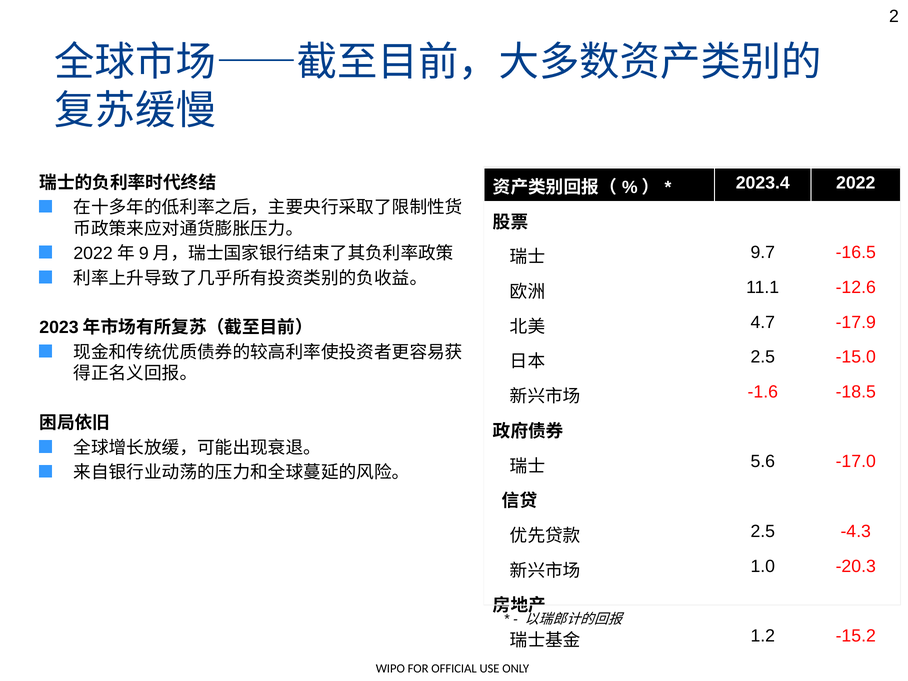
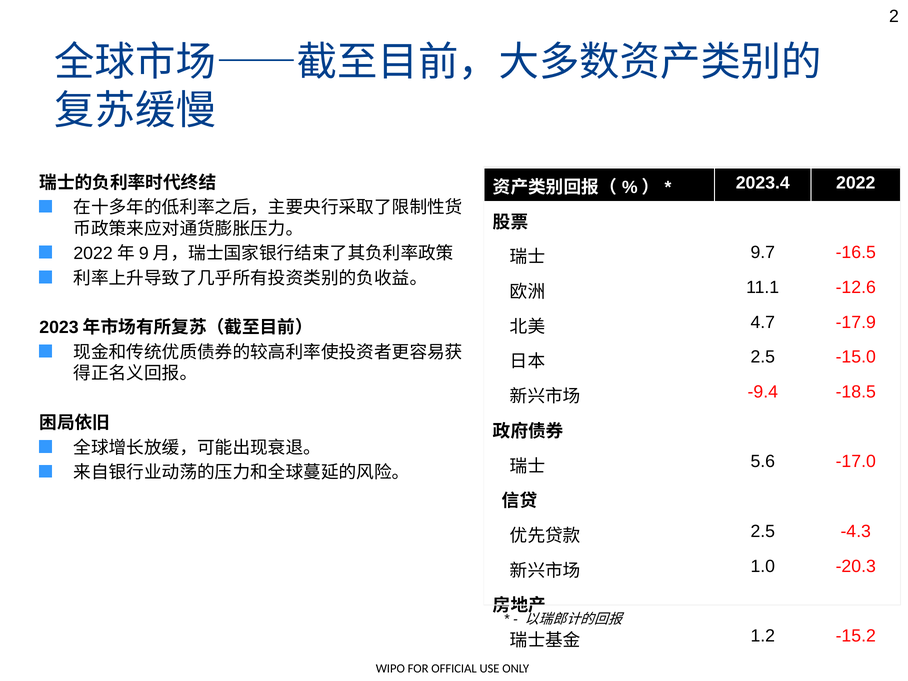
-1.6: -1.6 -> -9.4
